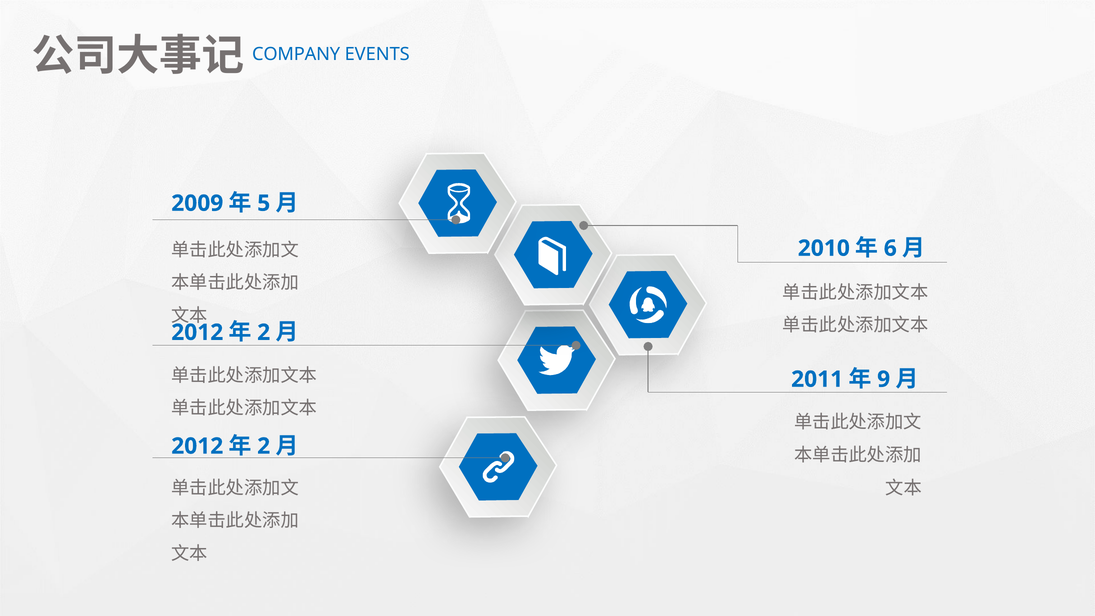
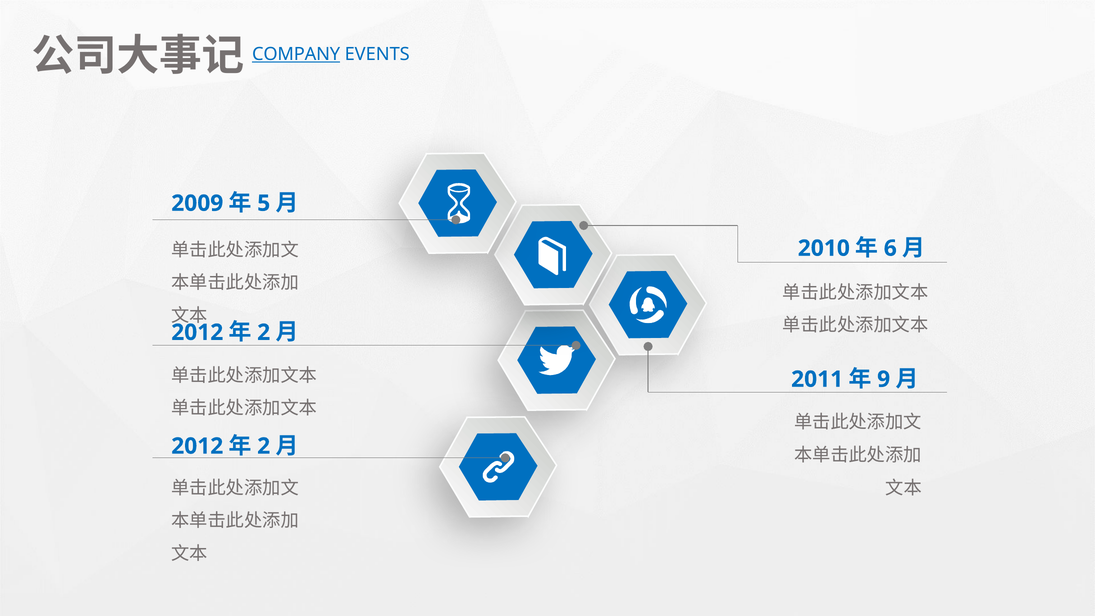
COMPANY underline: none -> present
